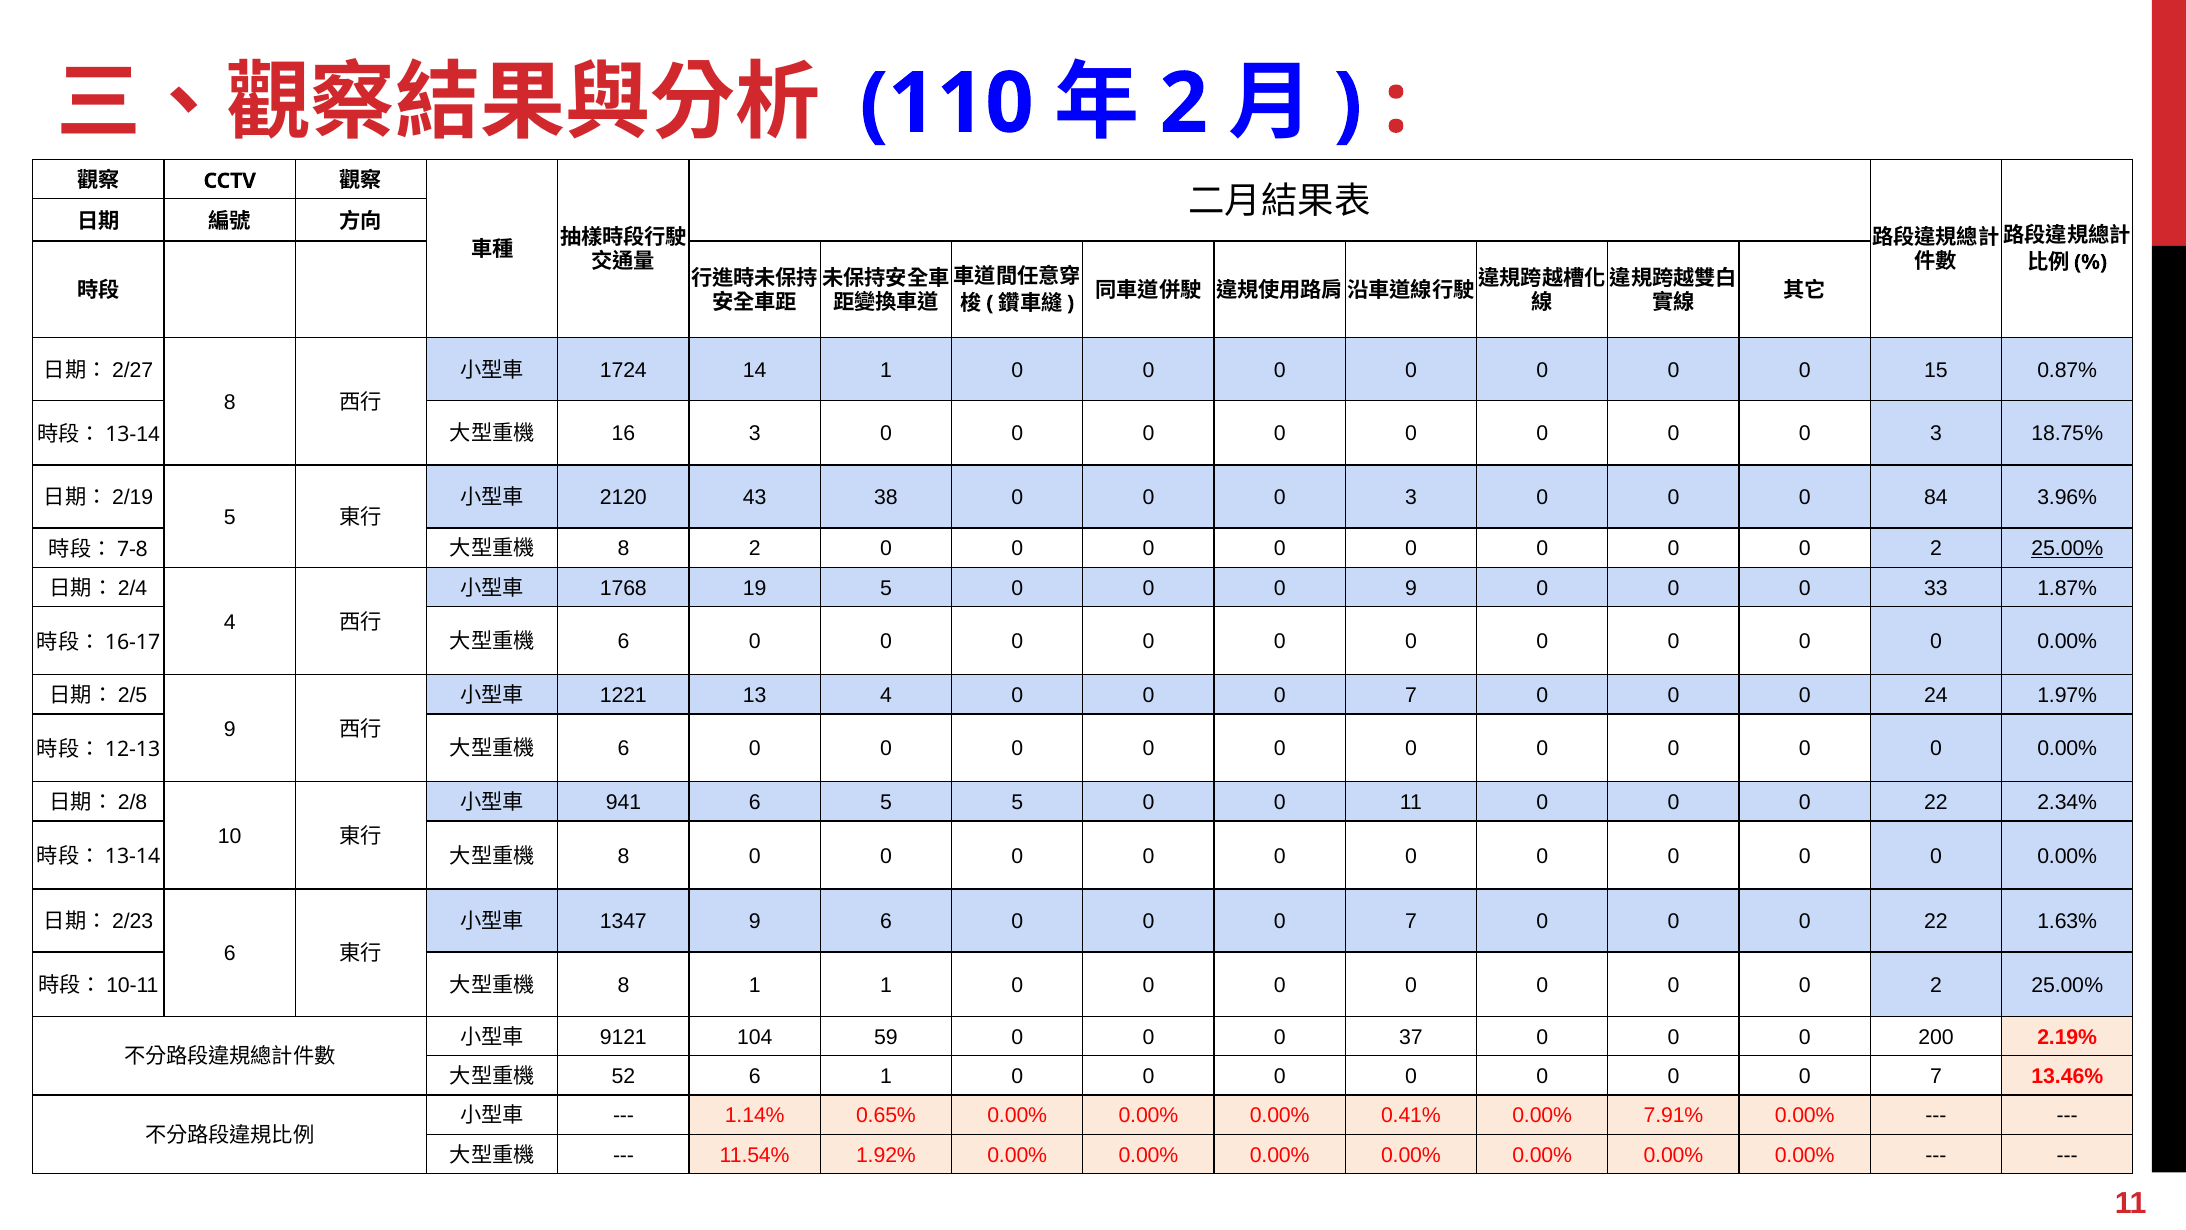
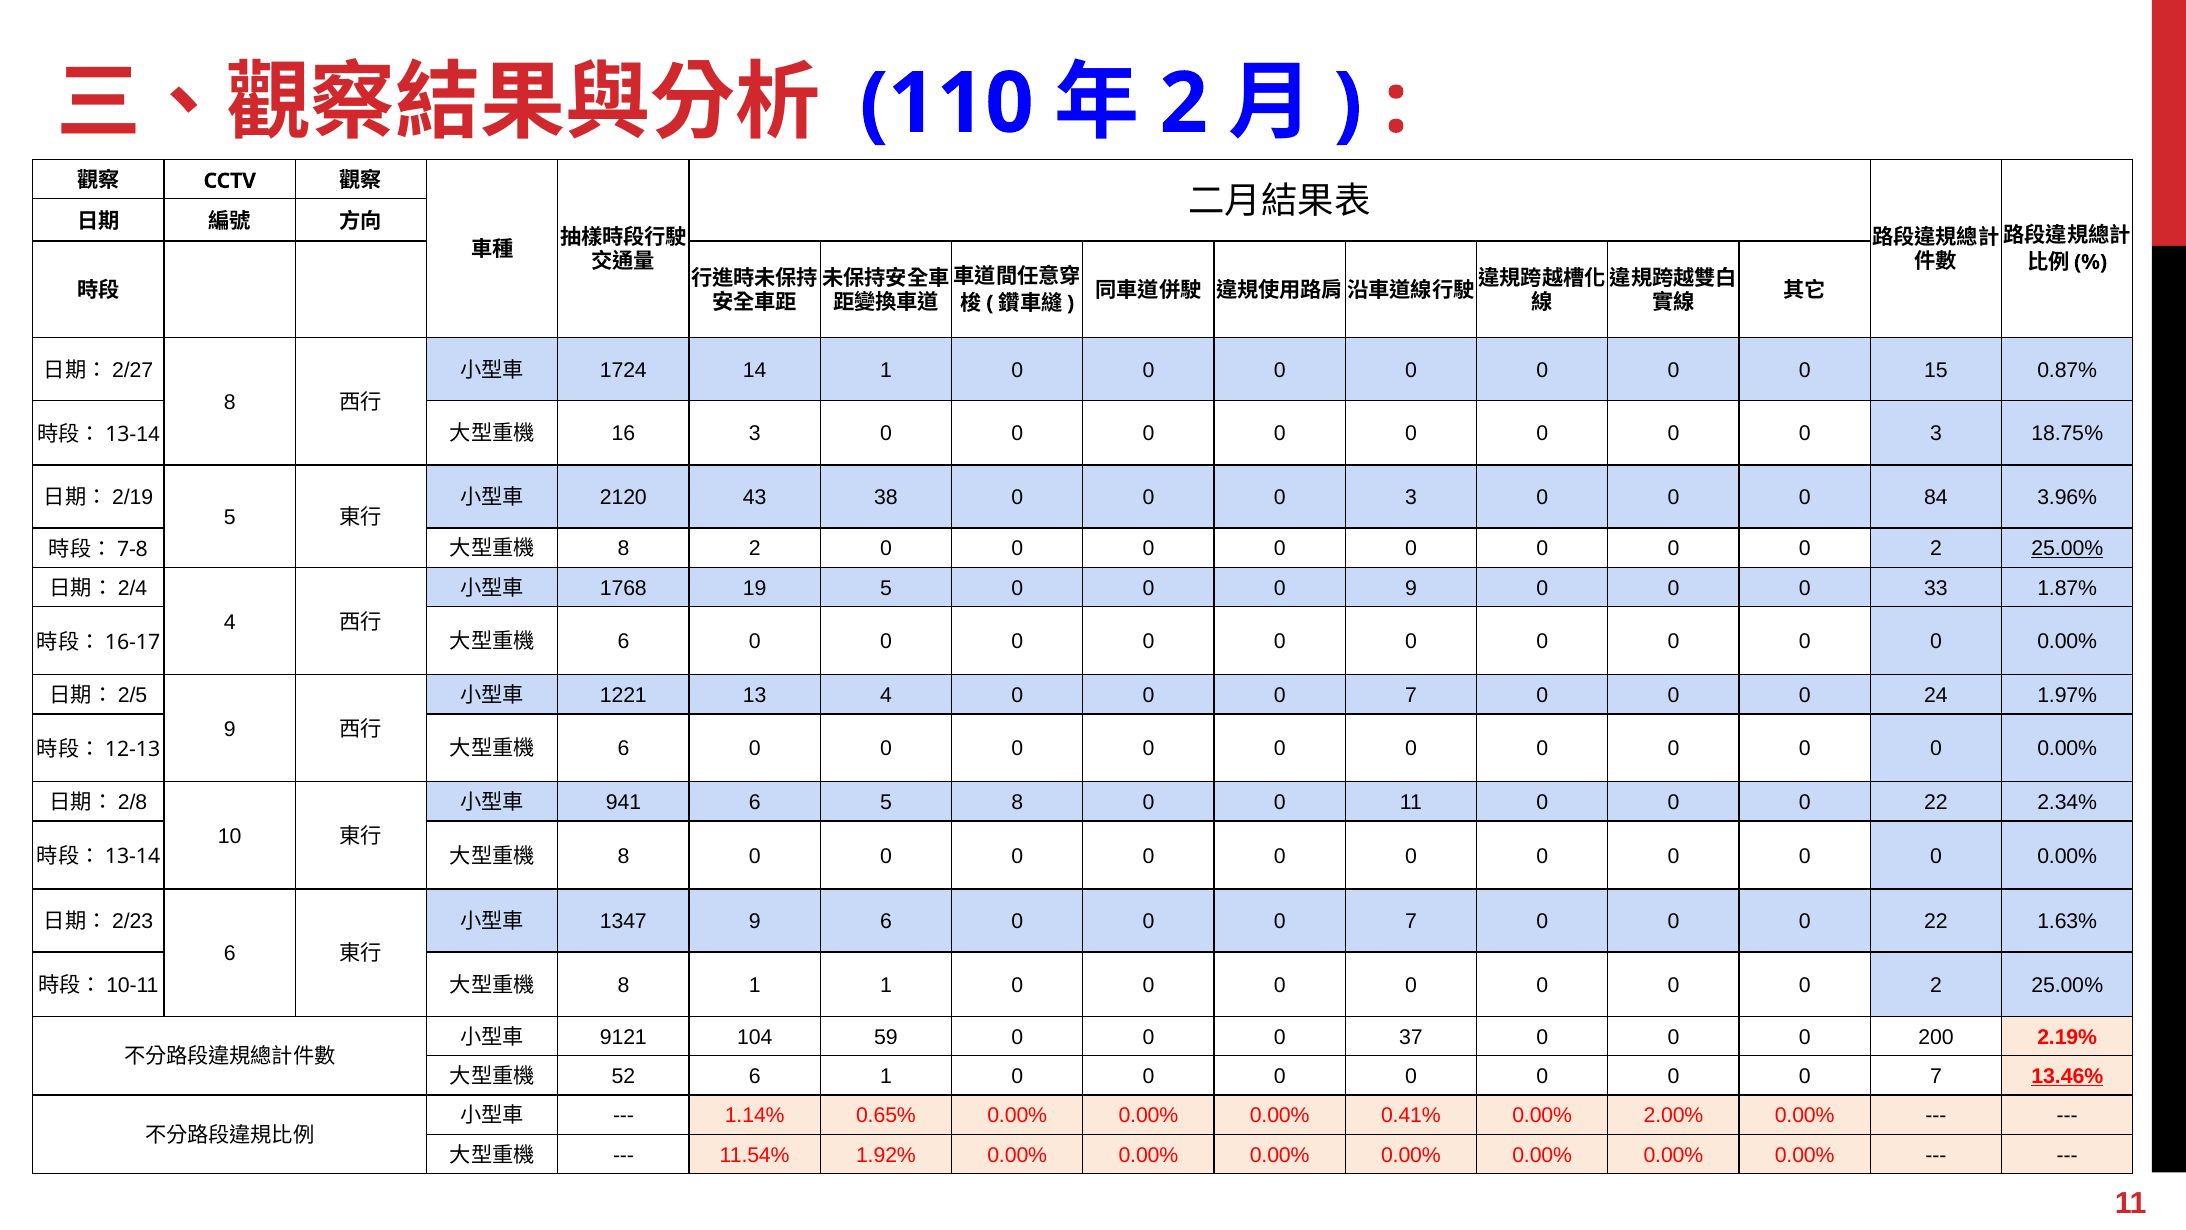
5 5: 5 -> 8
13.46% underline: none -> present
7.91%: 7.91% -> 2.00%
